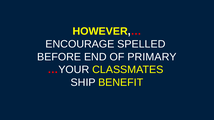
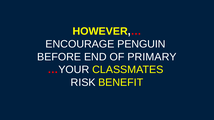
SPELLED: SPELLED -> PENGUIN
SHIP: SHIP -> RISK
